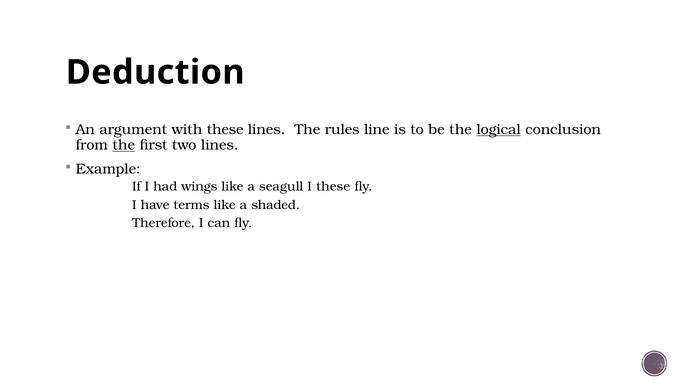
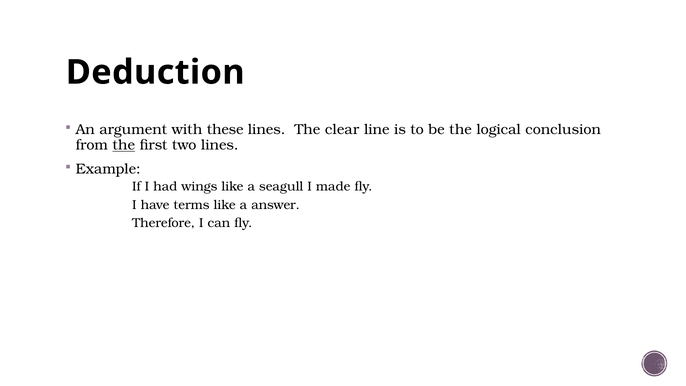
rules: rules -> clear
logical underline: present -> none
I these: these -> made
shaded: shaded -> answer
